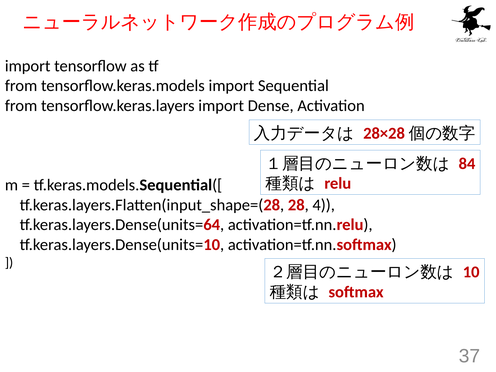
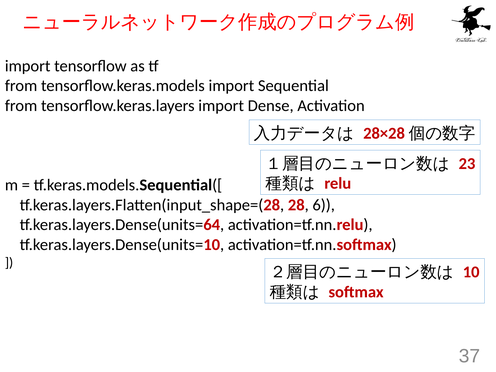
84: 84 -> 23
4: 4 -> 6
